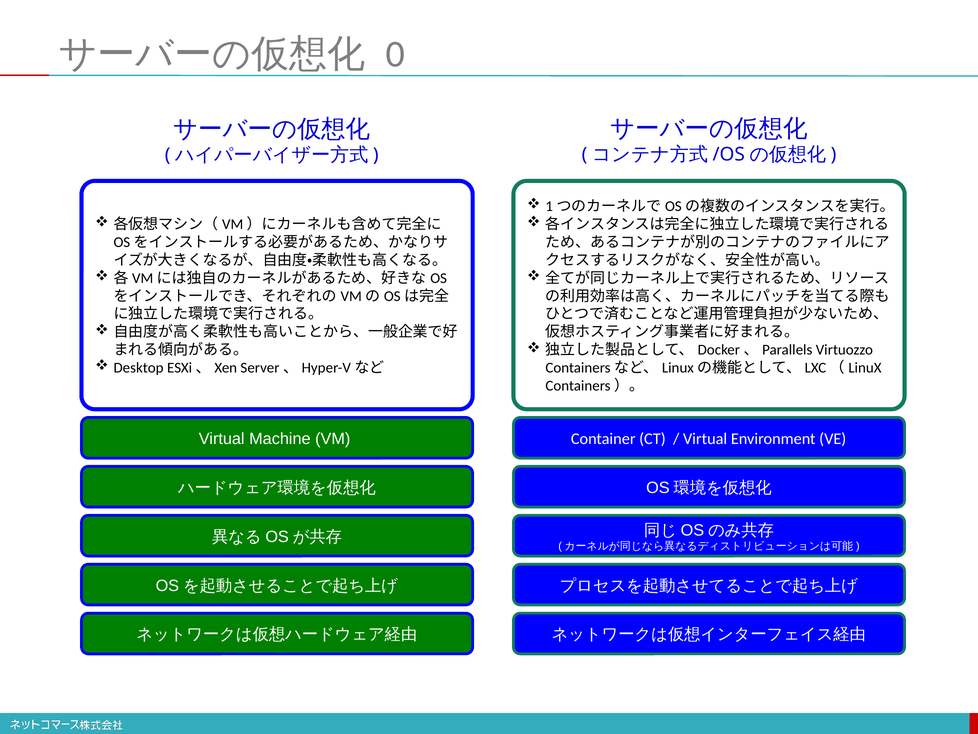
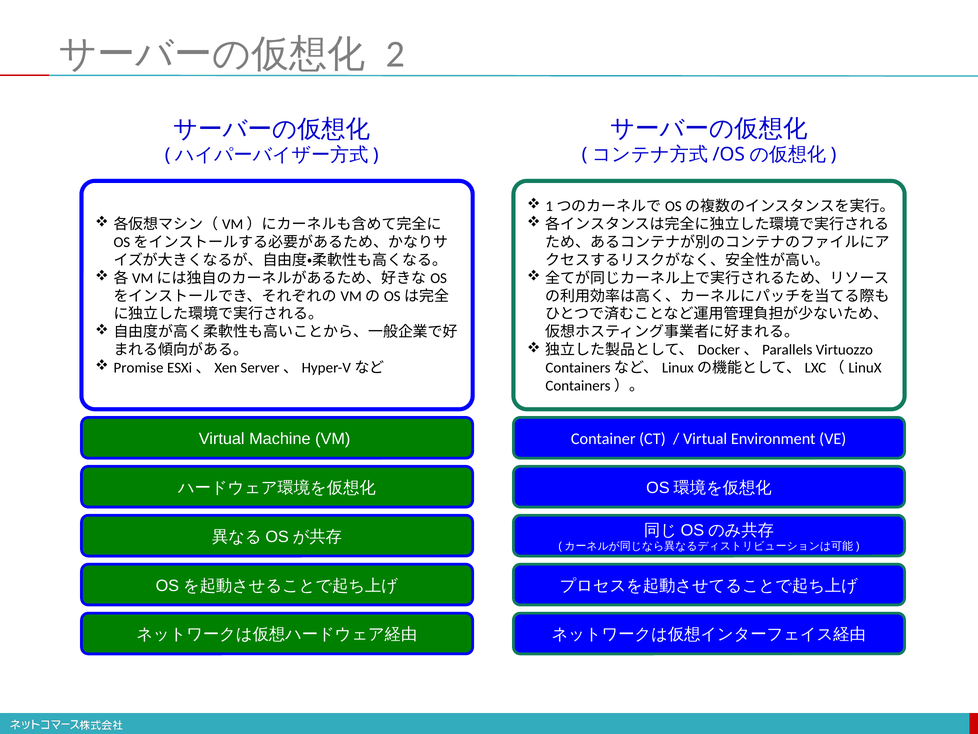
0: 0 -> 2
Desktop: Desktop -> Promise
